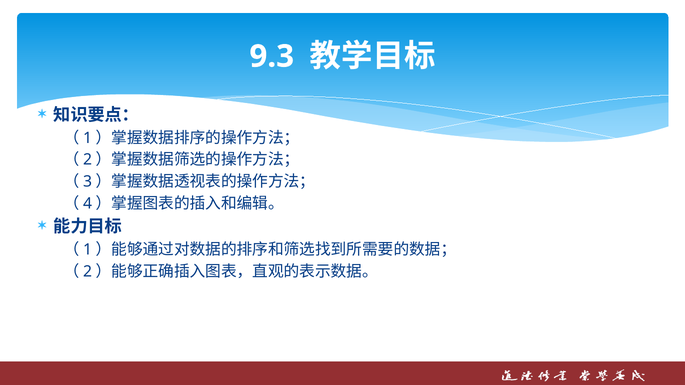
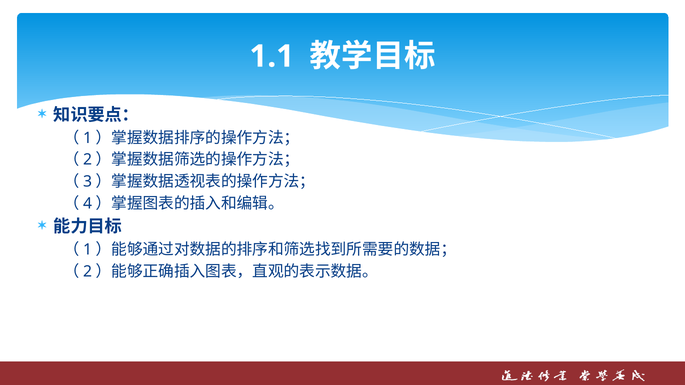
9.3: 9.3 -> 1.1
